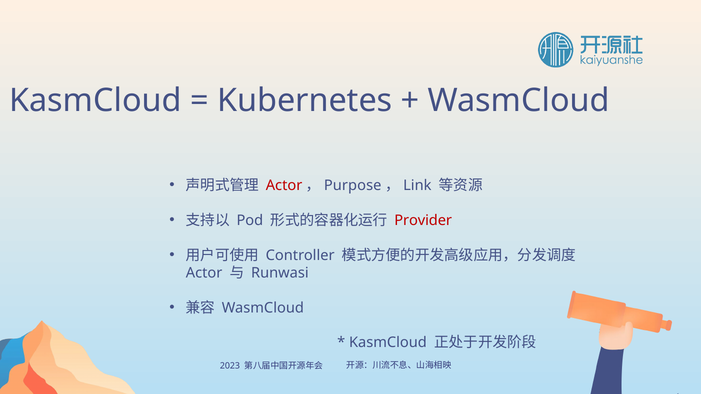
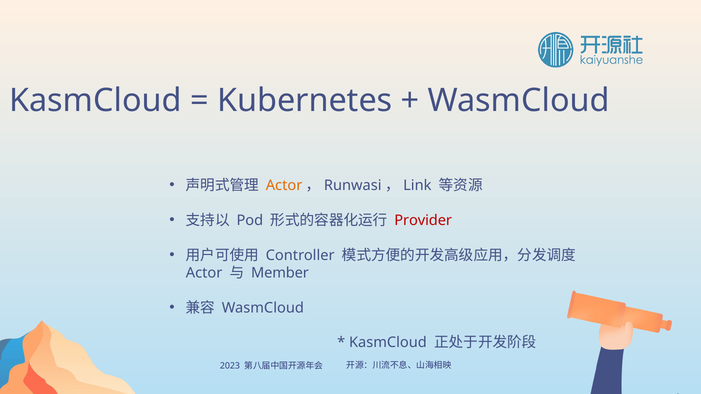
Actor at (284, 185) colour: red -> orange
Purpose: Purpose -> Runwasi
Runwasi: Runwasi -> Member
